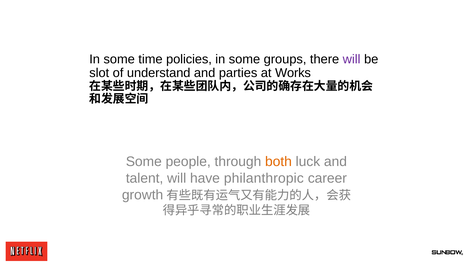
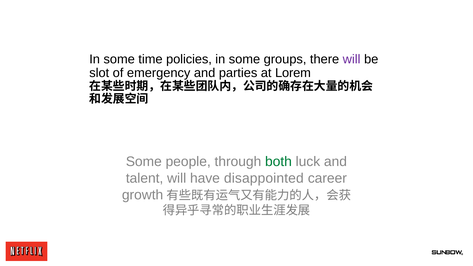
understand: understand -> emergency
Works: Works -> Lorem
both colour: orange -> green
philanthropic: philanthropic -> disappointed
